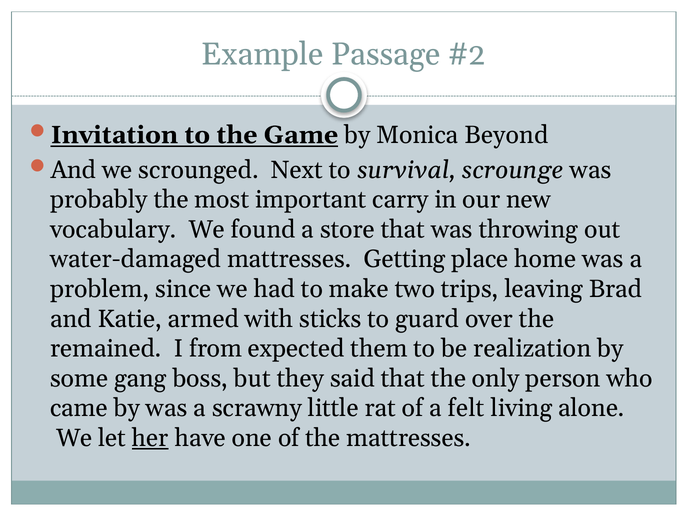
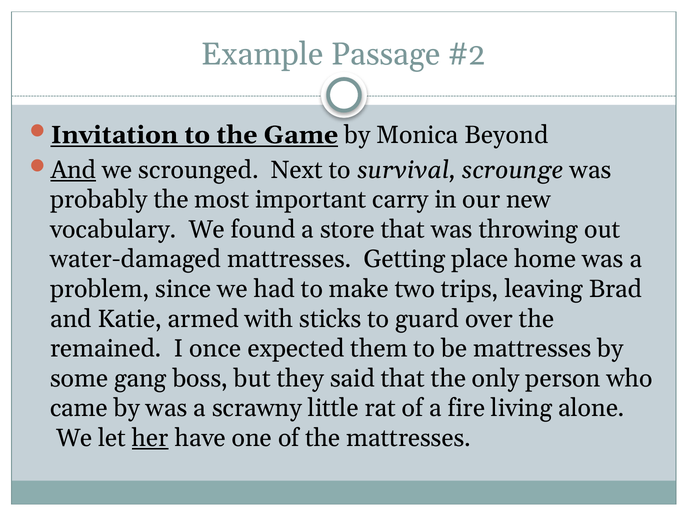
And at (73, 170) underline: none -> present
from: from -> once
be realization: realization -> mattresses
felt: felt -> fire
